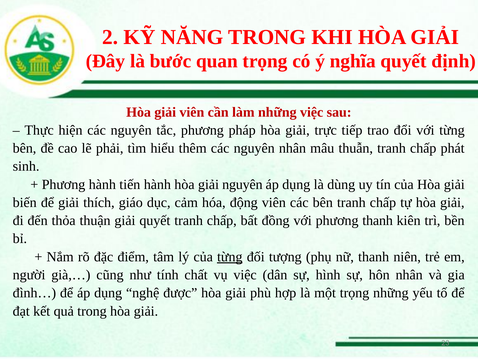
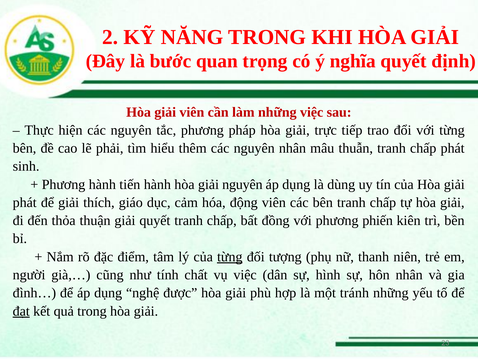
biến at (25, 202): biến -> phát
phương thanh: thanh -> phiến
một trọng: trọng -> tránh
đạt underline: none -> present
